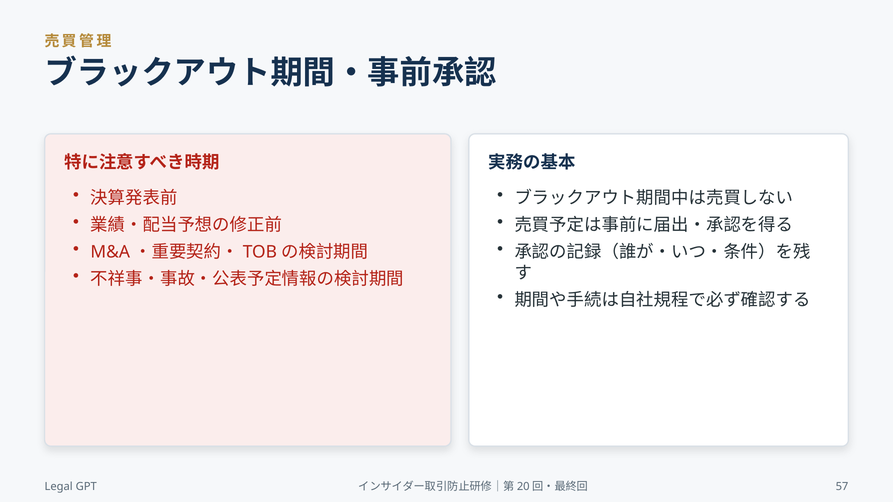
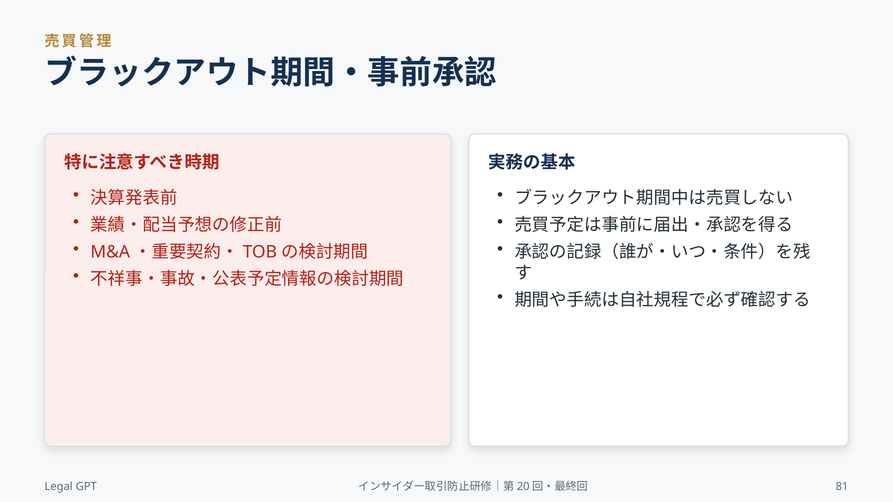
57: 57 -> 81
